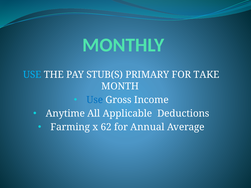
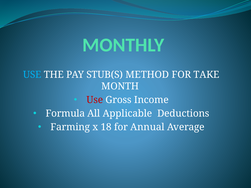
PRIMARY: PRIMARY -> METHOD
Use at (95, 100) colour: blue -> red
Anytime: Anytime -> Formula
62: 62 -> 18
